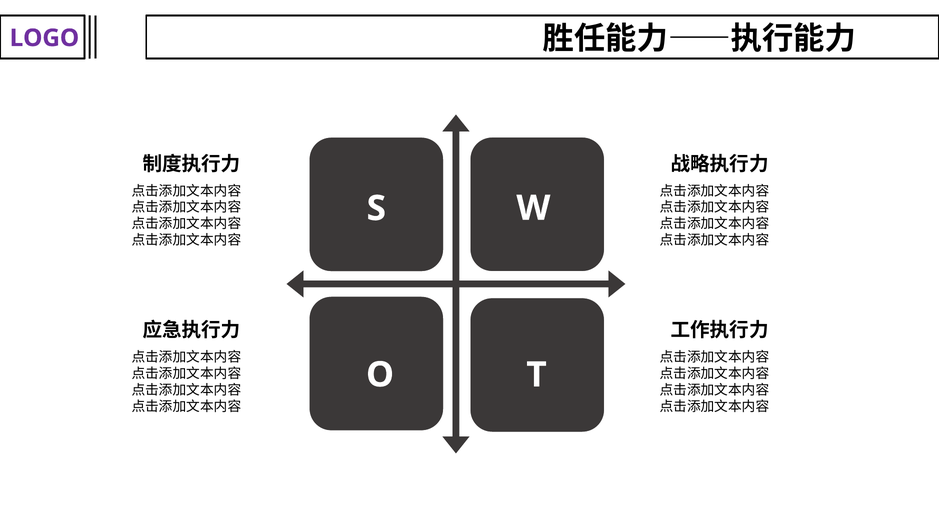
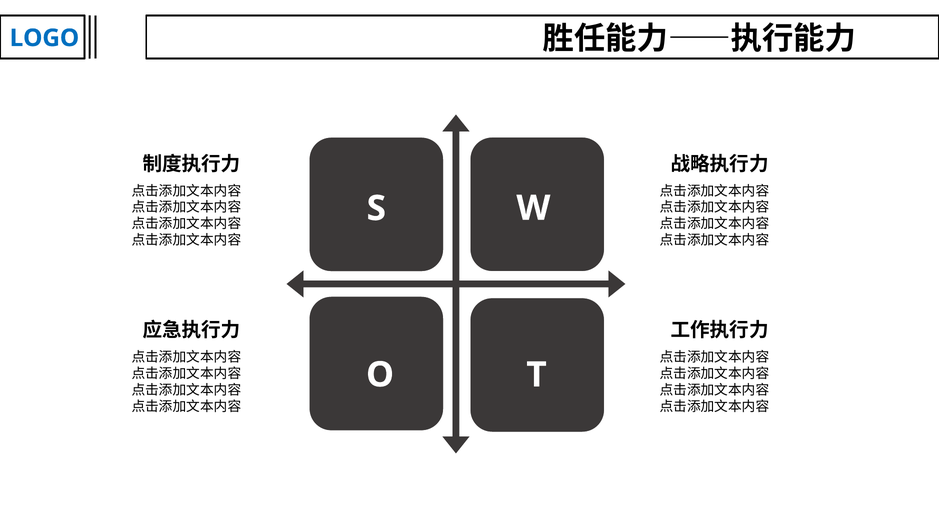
LOGO colour: purple -> blue
